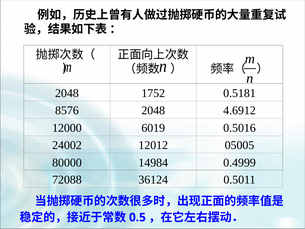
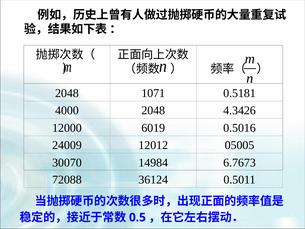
1752: 1752 -> 1071
8576: 8576 -> 4000
4.6912: 4.6912 -> 4.3426
24002: 24002 -> 24009
80000: 80000 -> 30070
0.4999: 0.4999 -> 6.7673
